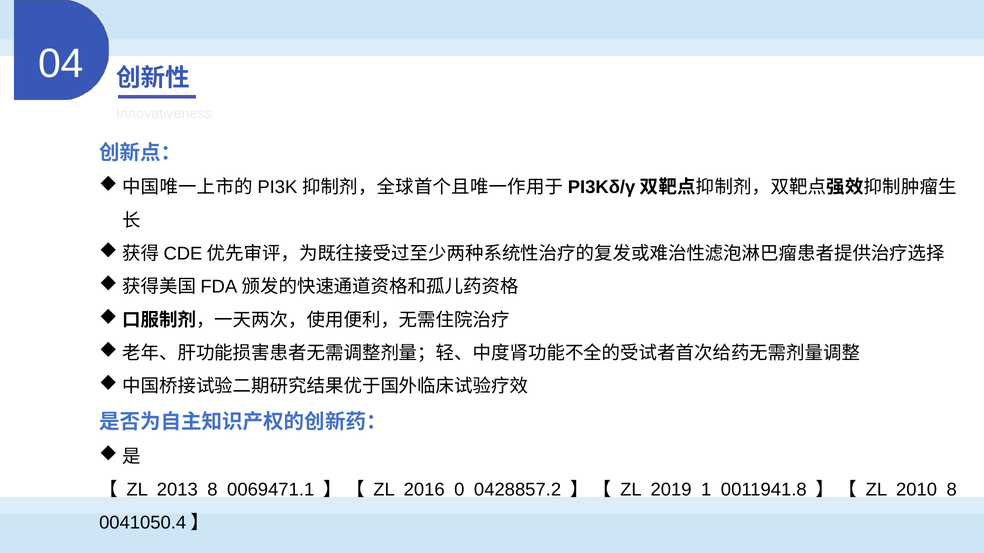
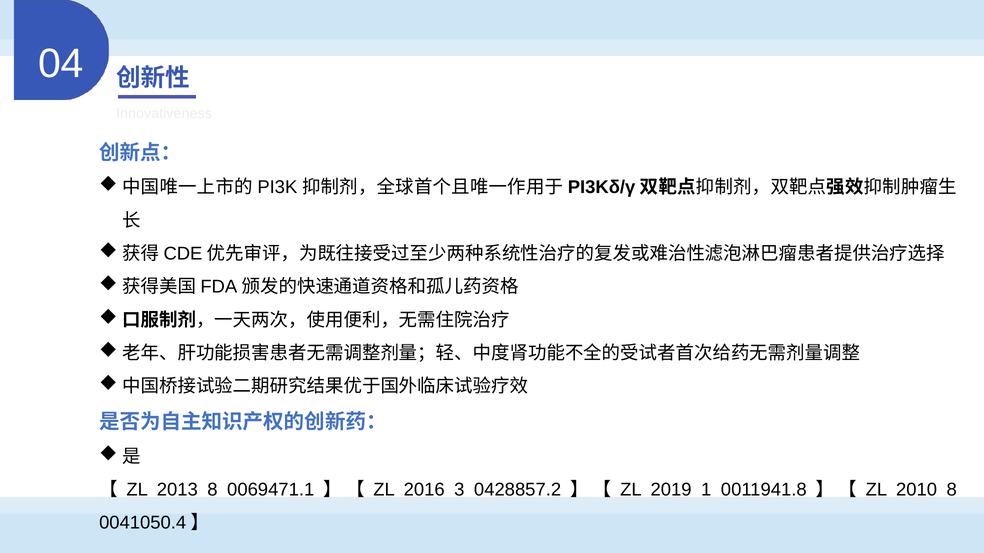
0: 0 -> 3
